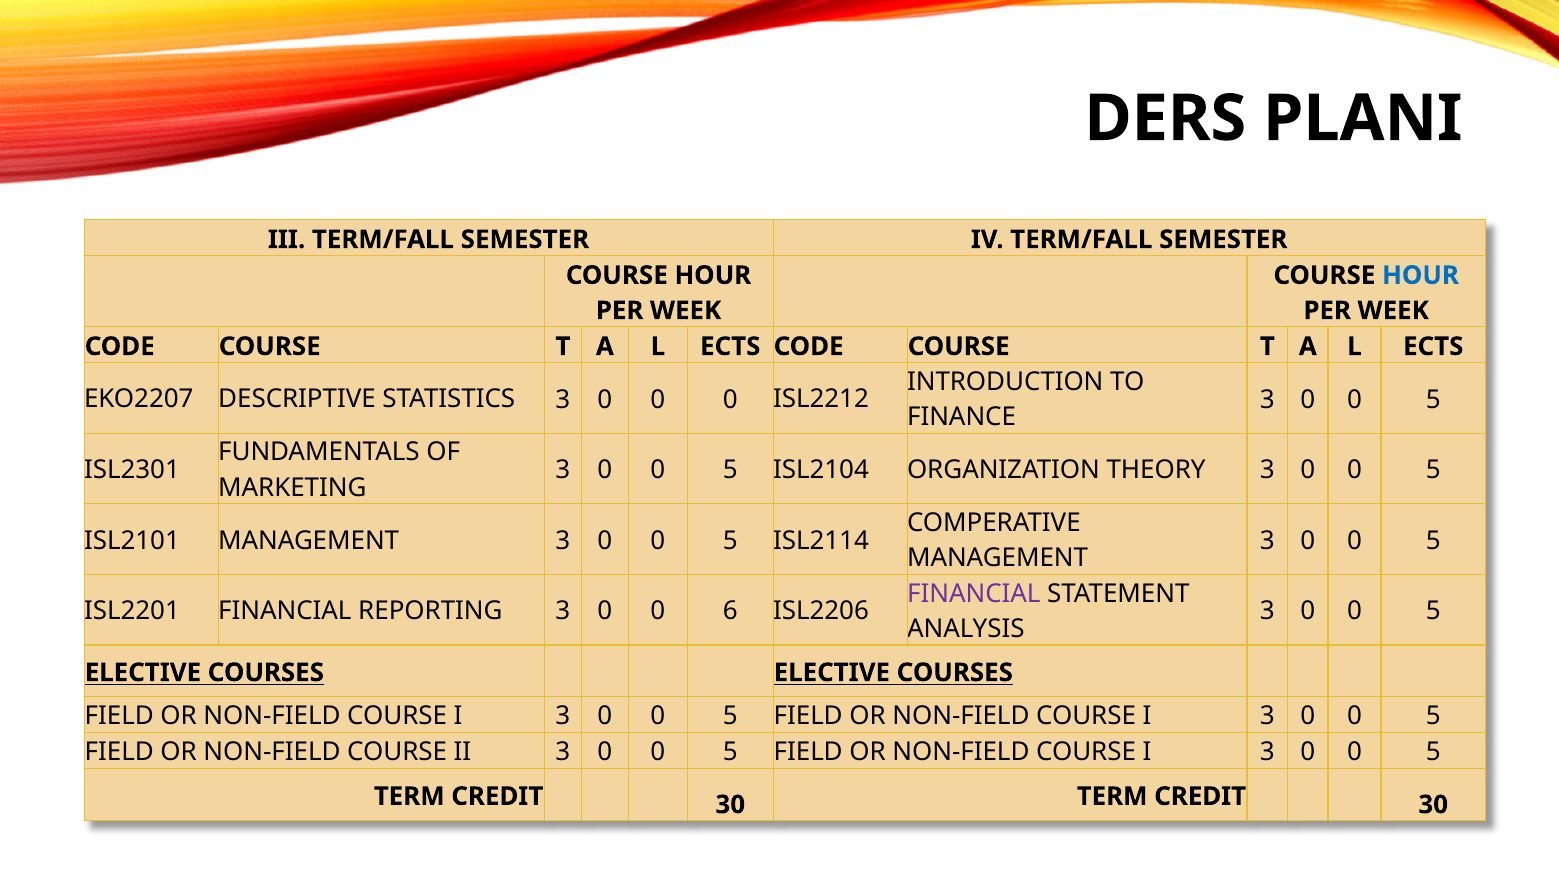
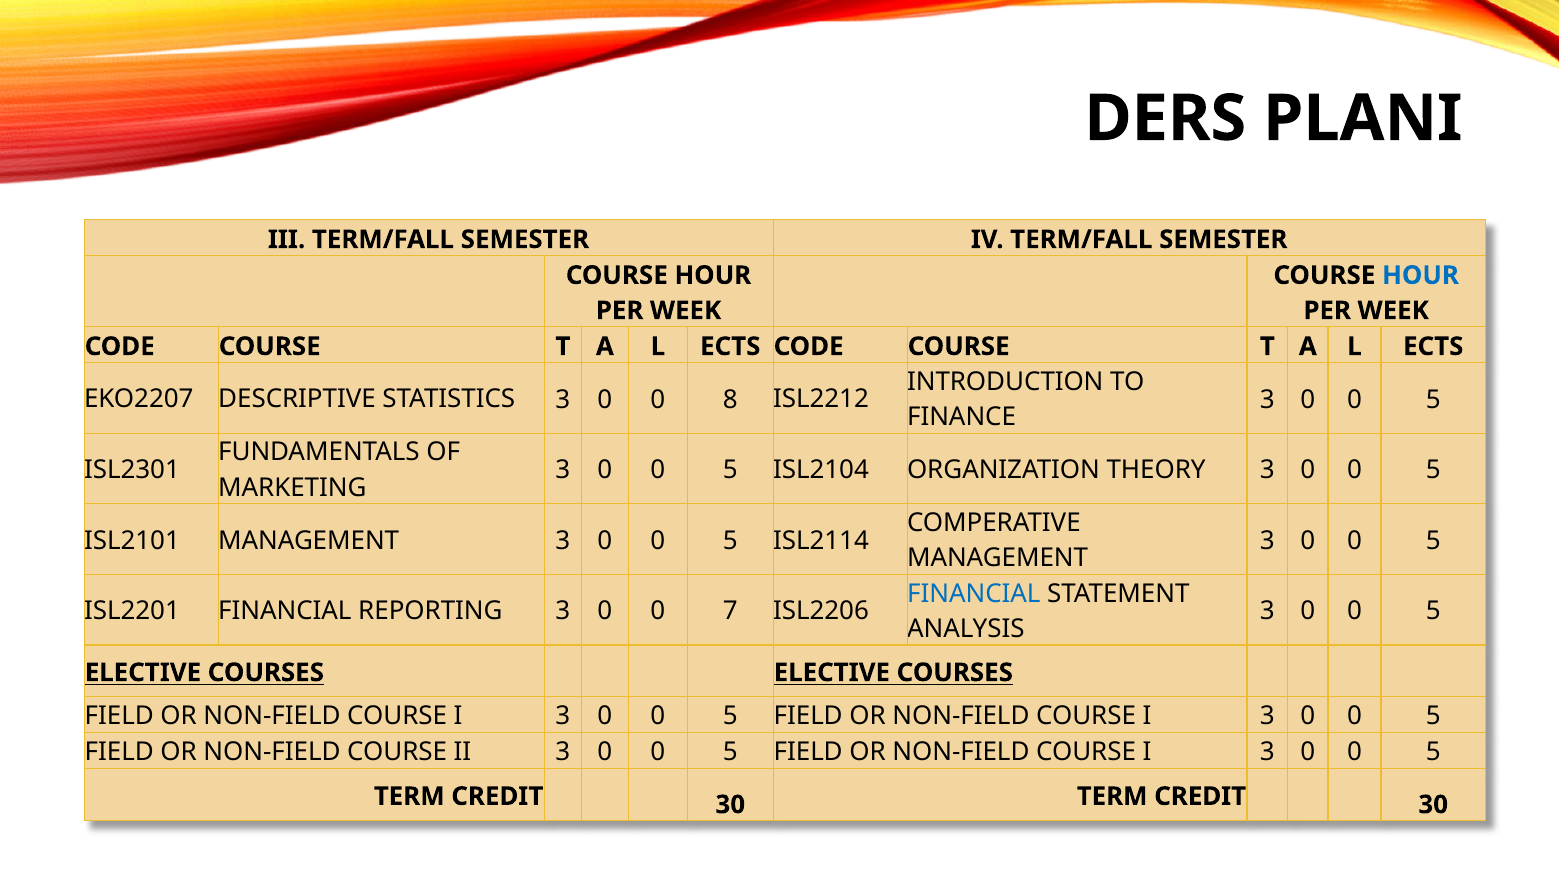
0 0 0: 0 -> 8
FINANCIAL at (974, 593) colour: purple -> blue
6: 6 -> 7
